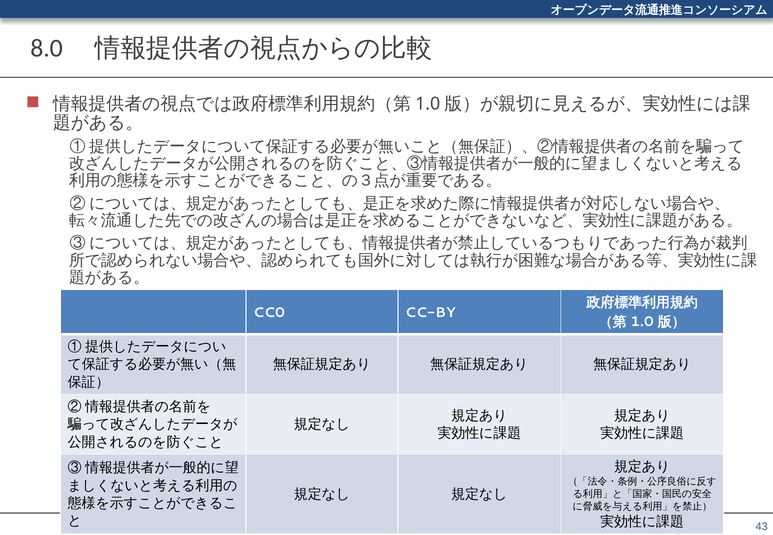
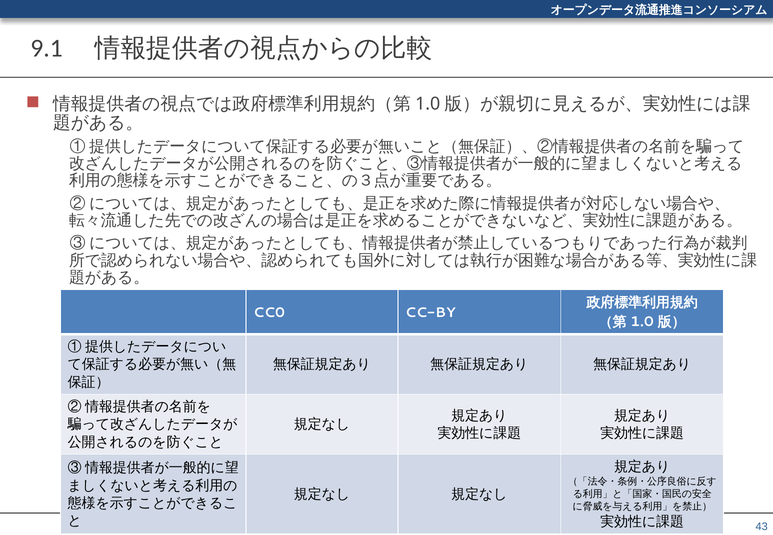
8.0: 8.0 -> 9.1
